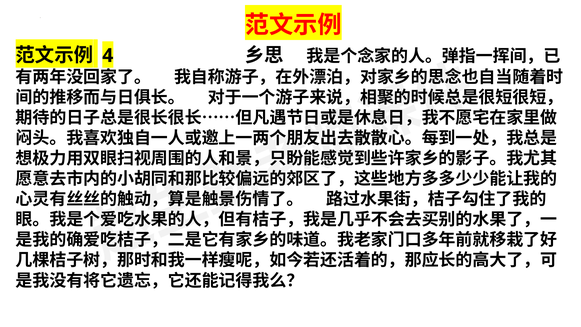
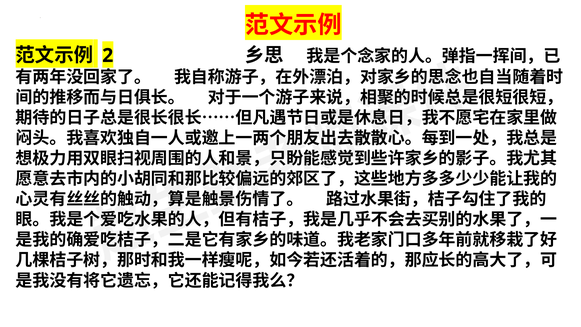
4: 4 -> 2
